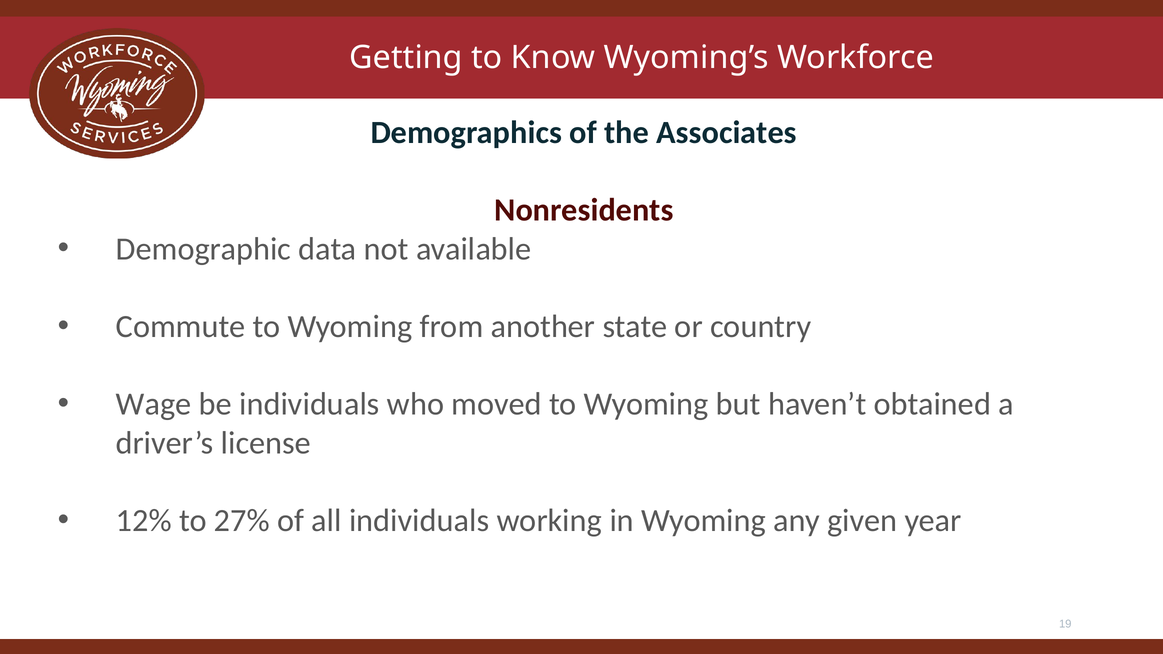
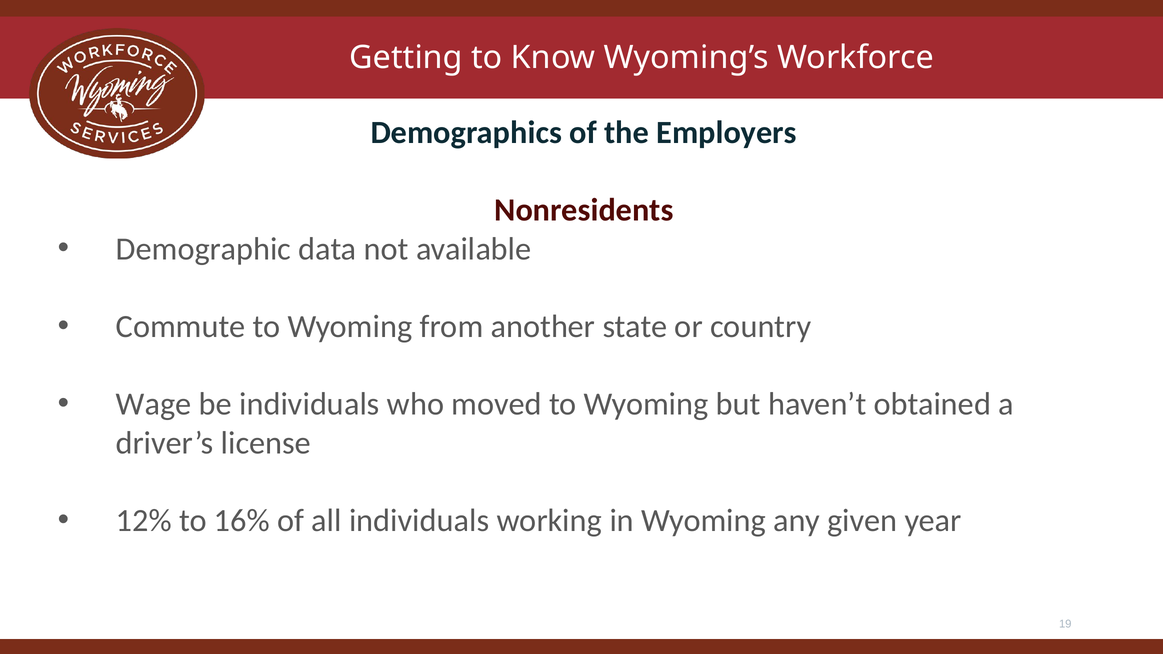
Associates: Associates -> Employers
27%: 27% -> 16%
